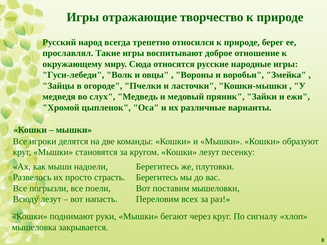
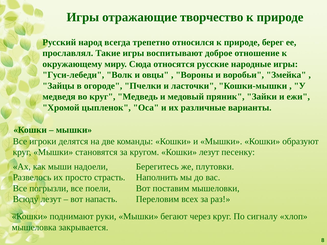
во слух: слух -> круг
Берегитесь at (157, 178): Берегитесь -> Наполнить
